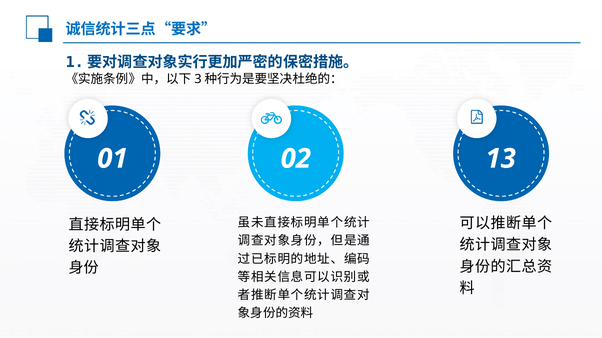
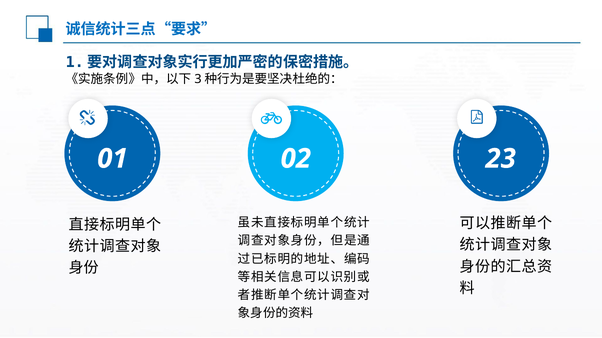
13: 13 -> 23
